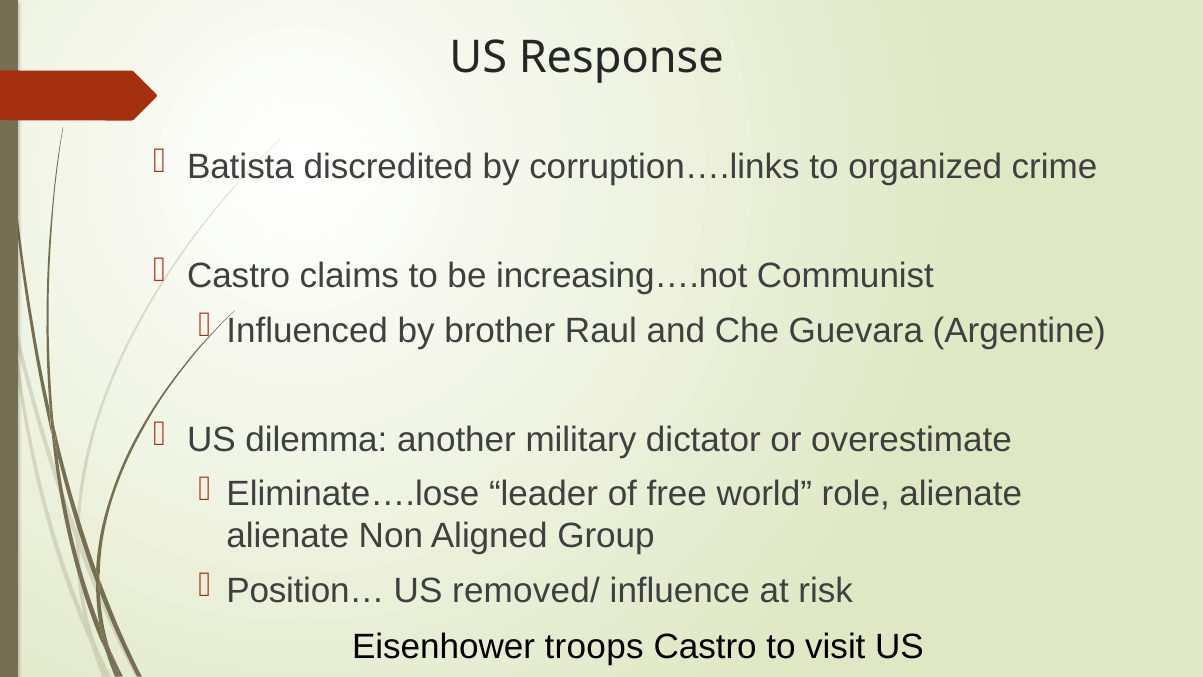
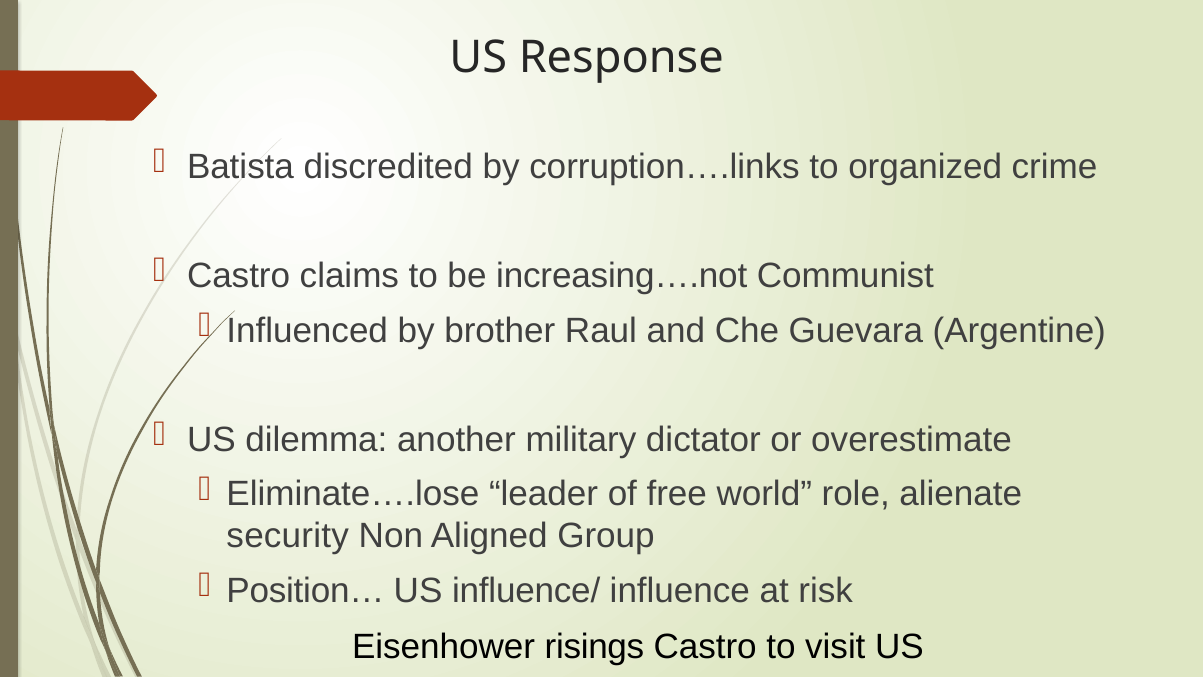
alienate at (288, 536): alienate -> security
removed/: removed/ -> influence/
troops: troops -> risings
